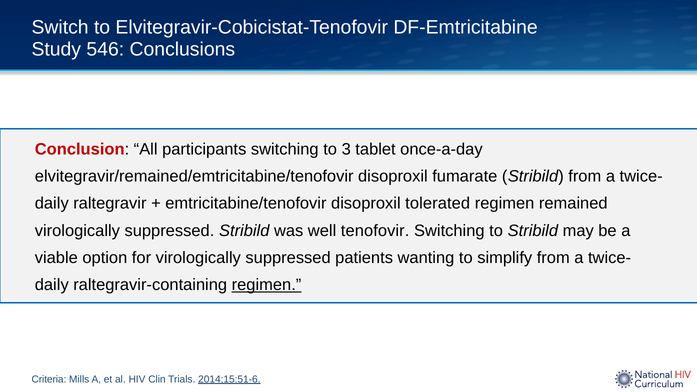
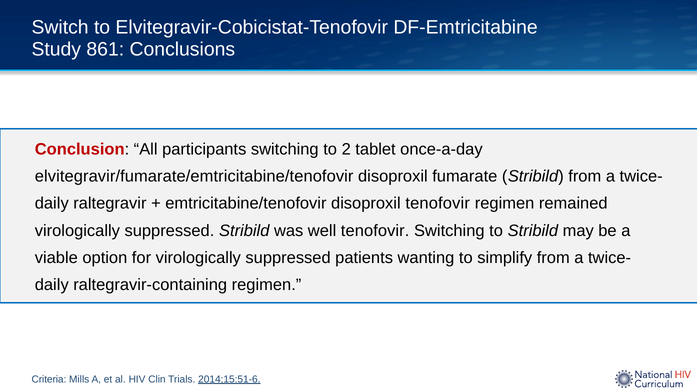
546: 546 -> 861
3: 3 -> 2
elvitegravir/remained/emtricitabine/tenofovir: elvitegravir/remained/emtricitabine/tenofovir -> elvitegravir/fumarate/emtricitabine/tenofovir
disoproxil tolerated: tolerated -> tenofovir
regimen at (267, 285) underline: present -> none
